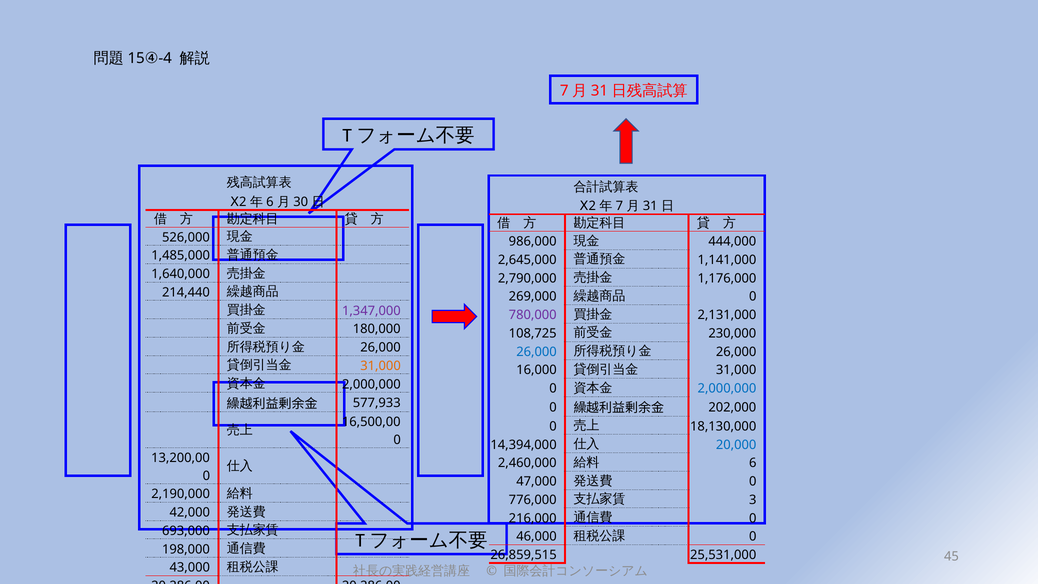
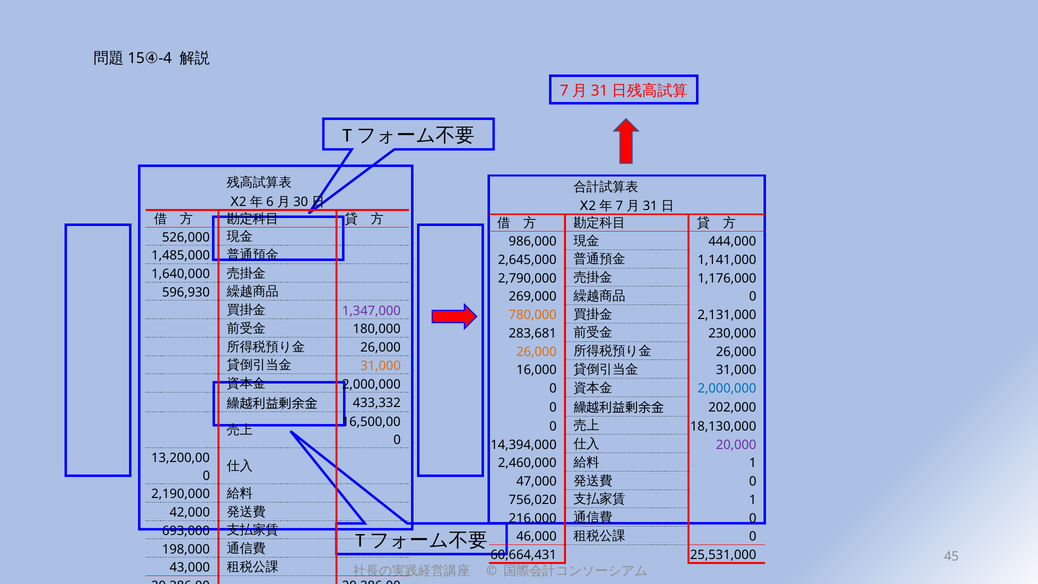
214,440: 214,440 -> 596,930
780,000 colour: purple -> orange
108,725: 108,725 -> 283,681
26,000 at (537, 352) colour: blue -> orange
577,933: 577,933 -> 433,332
20,000 colour: blue -> purple
6 at (753, 463): 6 -> 1
776,000: 776,000 -> 756,020
3 at (753, 500): 3 -> 1
26,859,515: 26,859,515 -> 60,664,431
